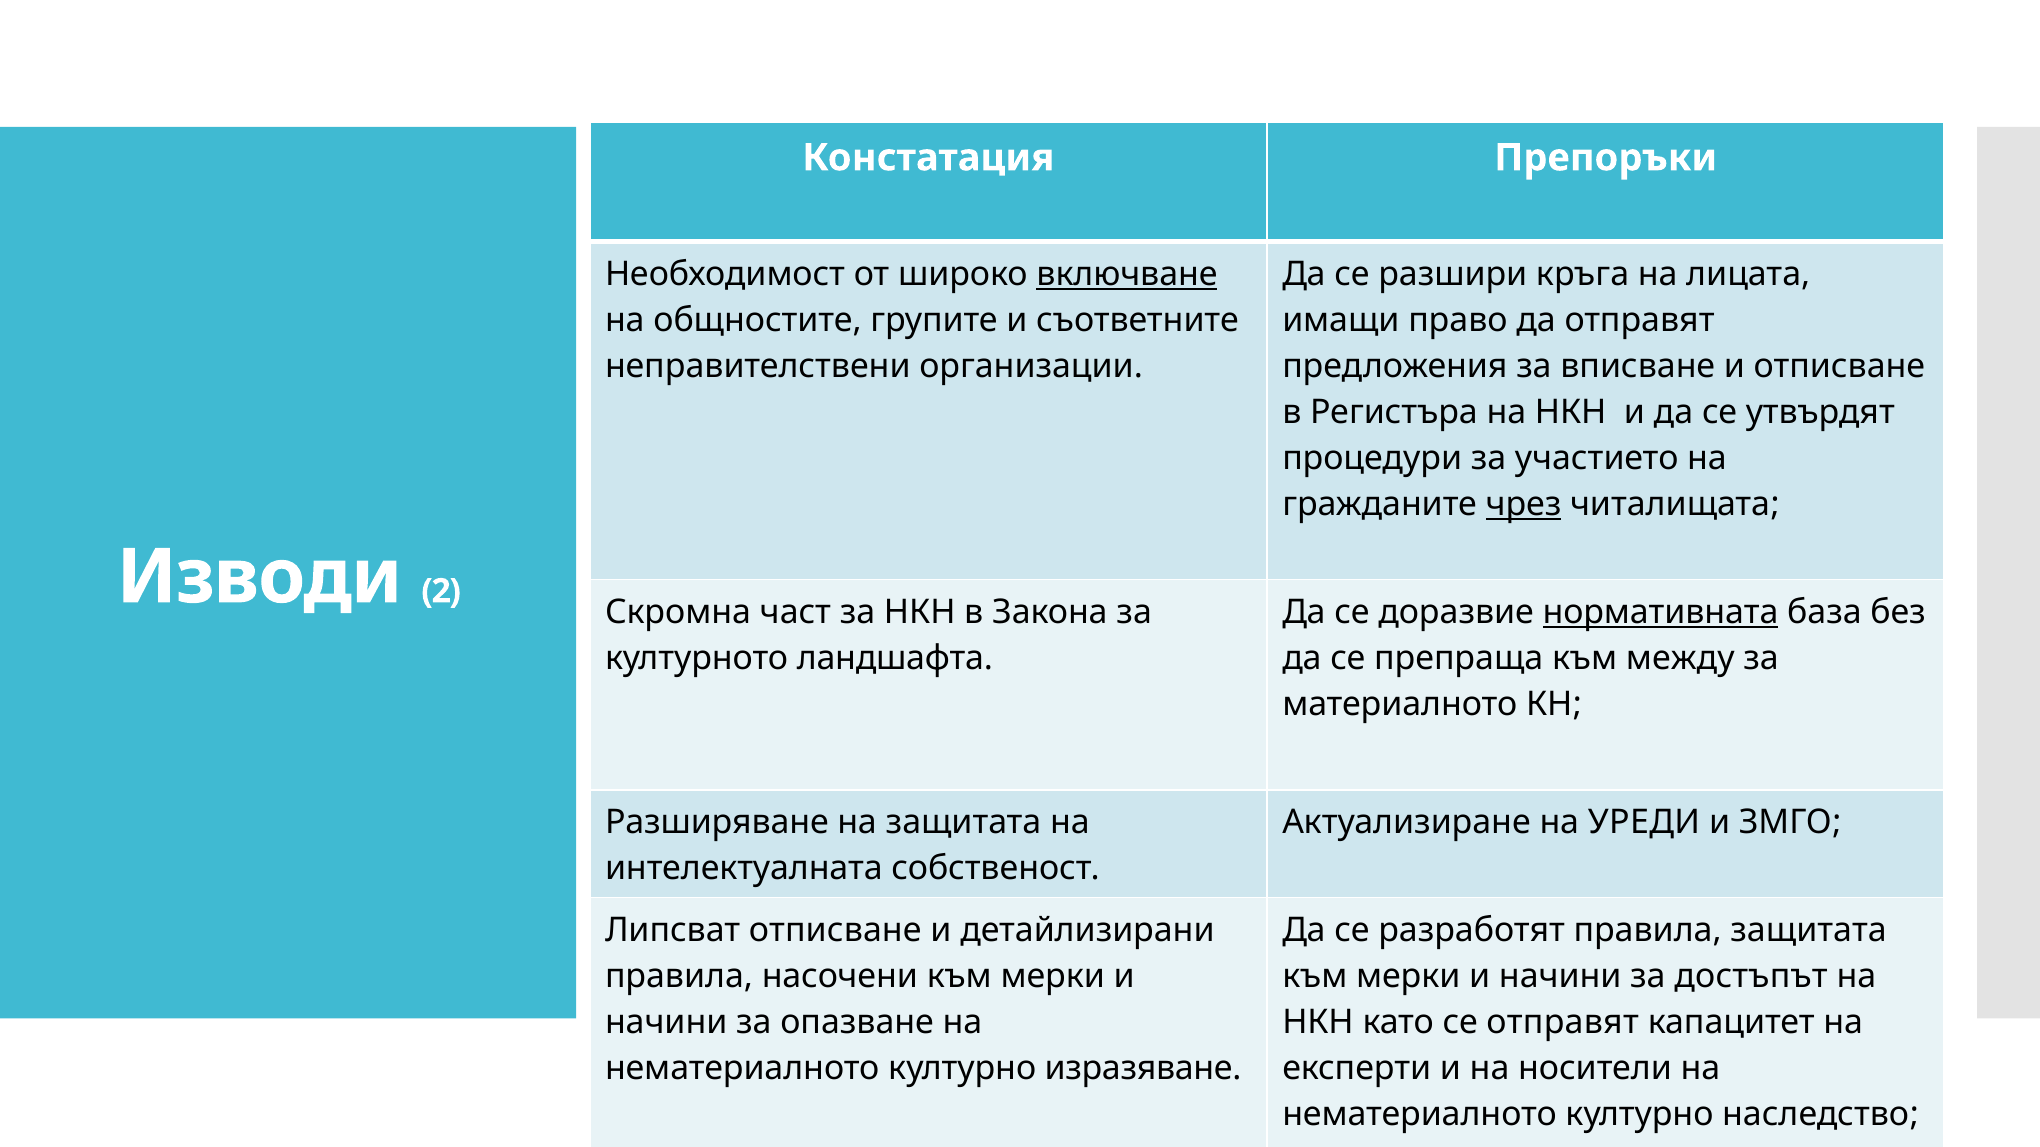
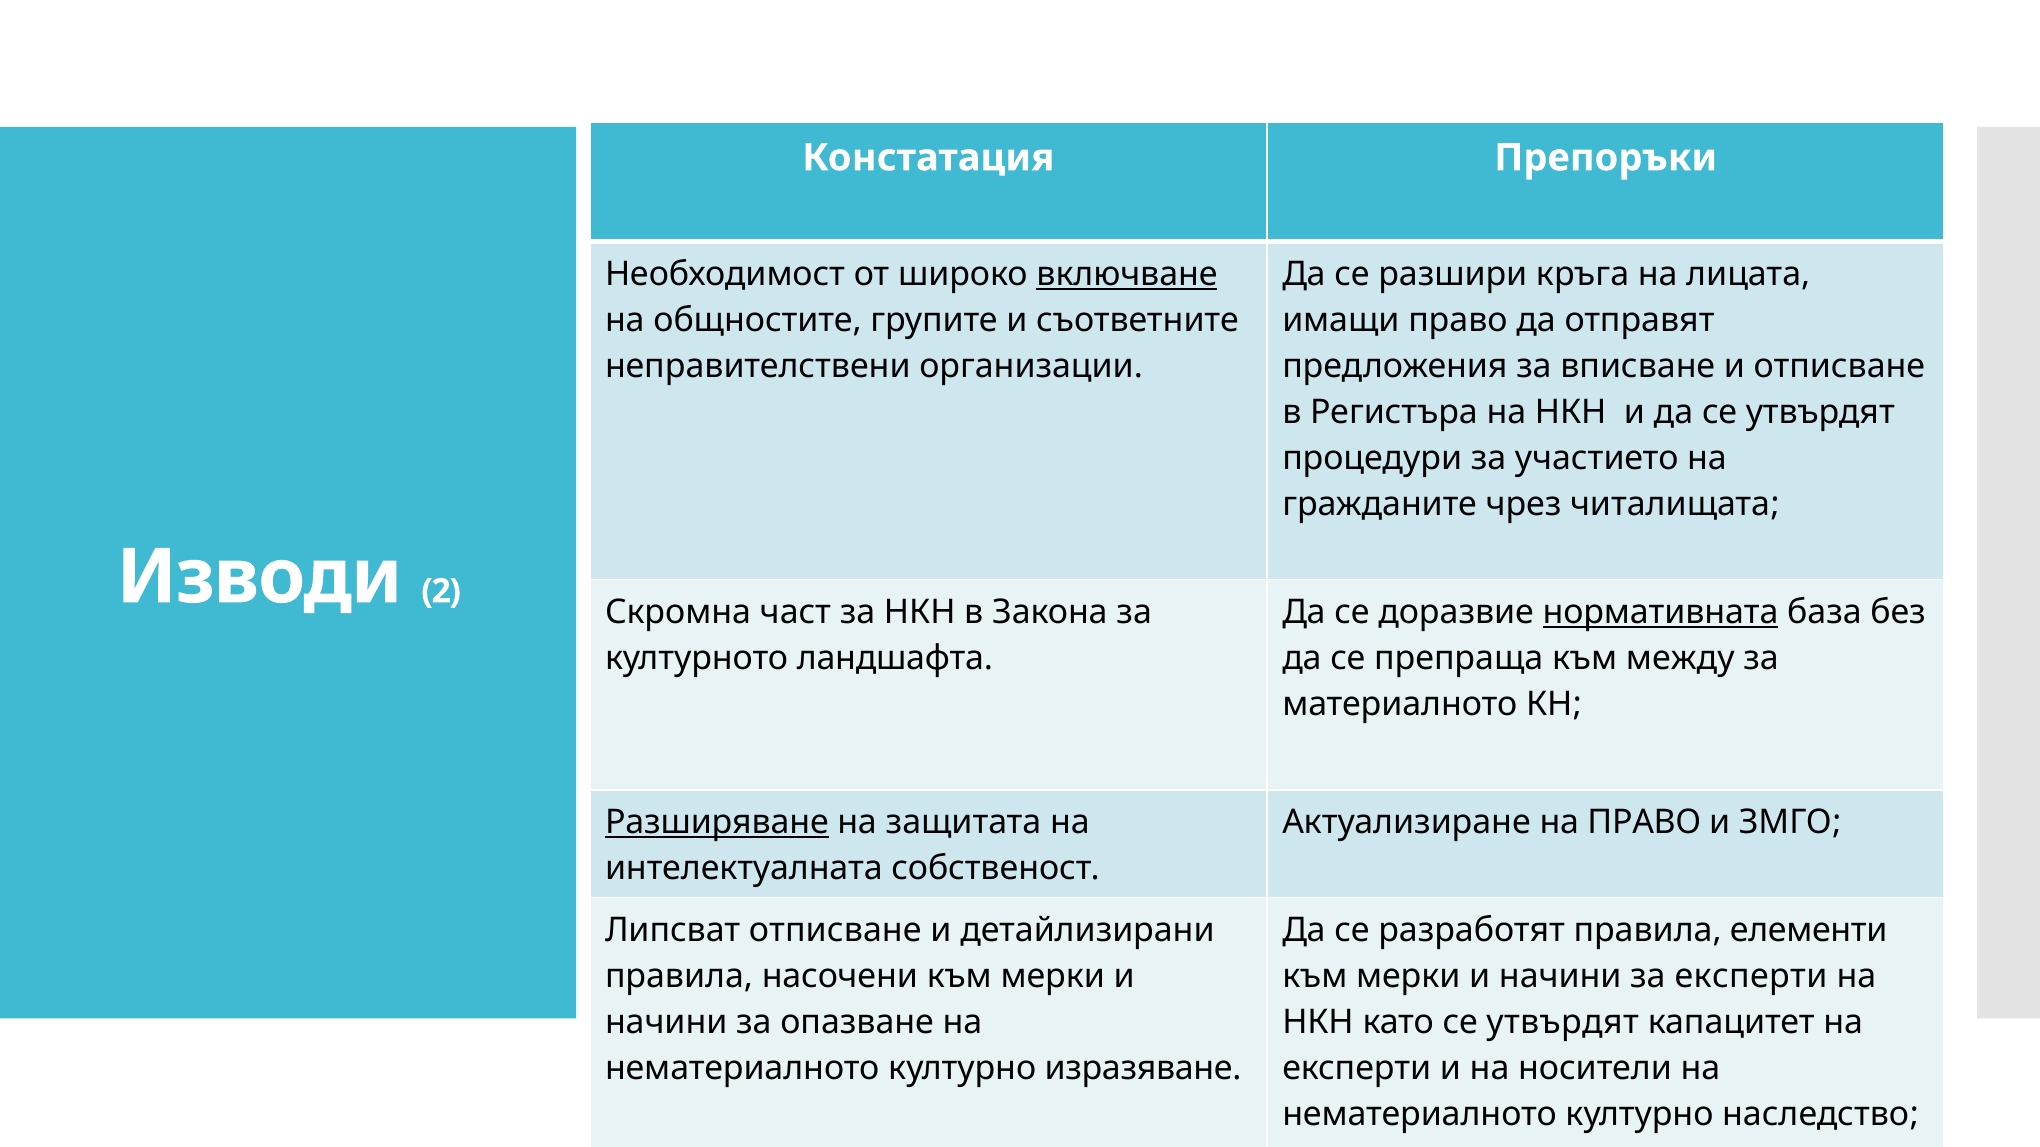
чрез underline: present -> none
Разширяване underline: none -> present
на УРЕДИ: УРЕДИ -> ПРАВО
правила защитата: защитата -> елементи
за достъпът: достъпът -> експерти
като се отправят: отправят -> утвърдят
